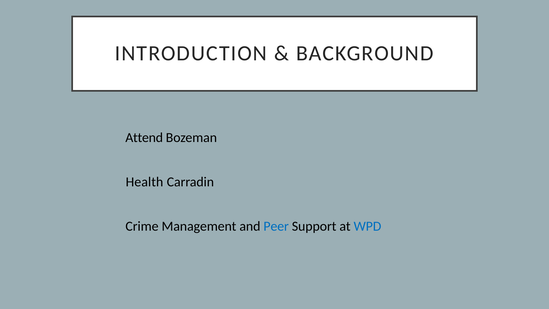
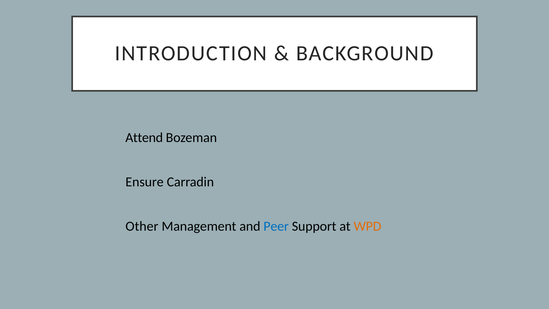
Health: Health -> Ensure
Crime: Crime -> Other
WPD colour: blue -> orange
